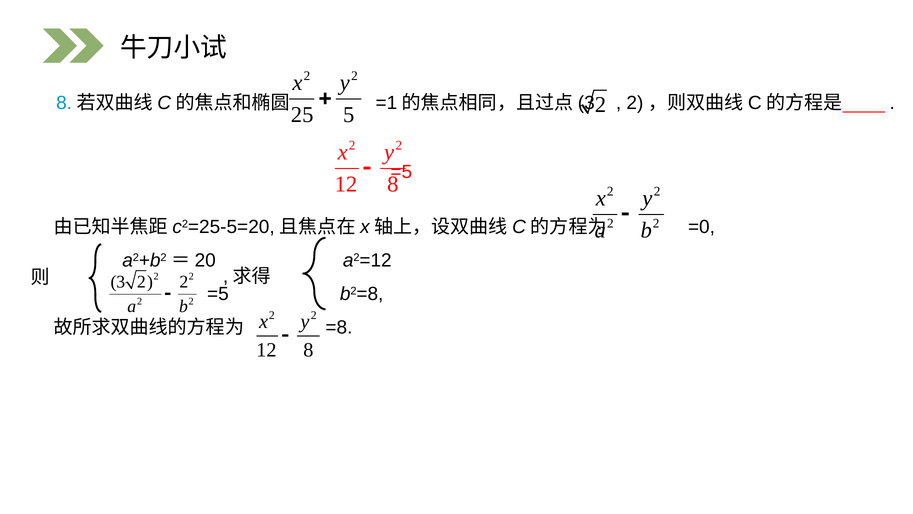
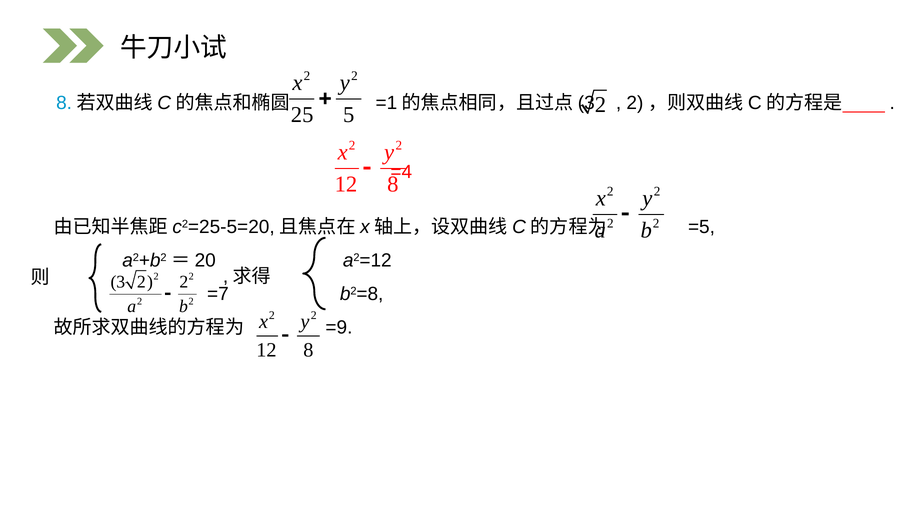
=5 at (401, 172): =5 -> =4
=0: =0 -> =5
=5 at (218, 294): =5 -> =7
=8: =8 -> =9
